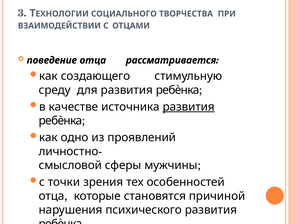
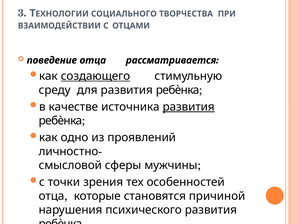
создающего underline: none -> present
